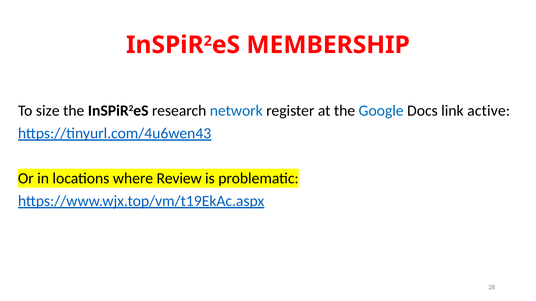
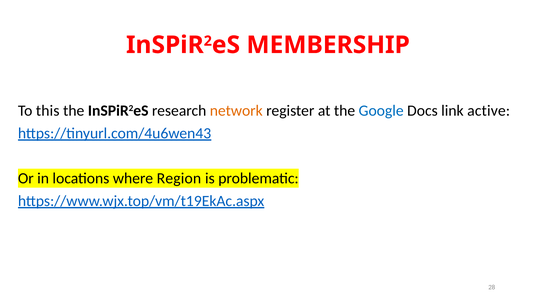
size: size -> this
network colour: blue -> orange
Review: Review -> Region
